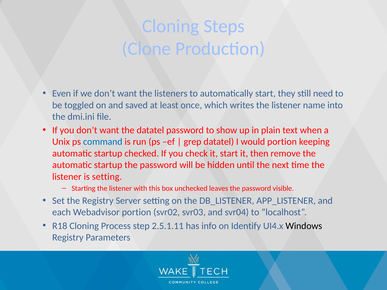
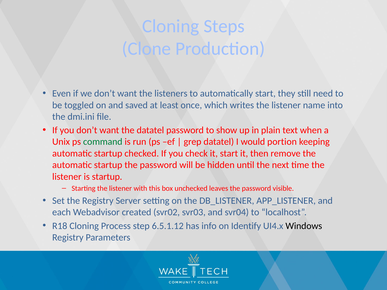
command colour: blue -> green
is setting: setting -> startup
Webadvisor portion: portion -> created
2.5.1.11: 2.5.1.11 -> 6.5.1.12
